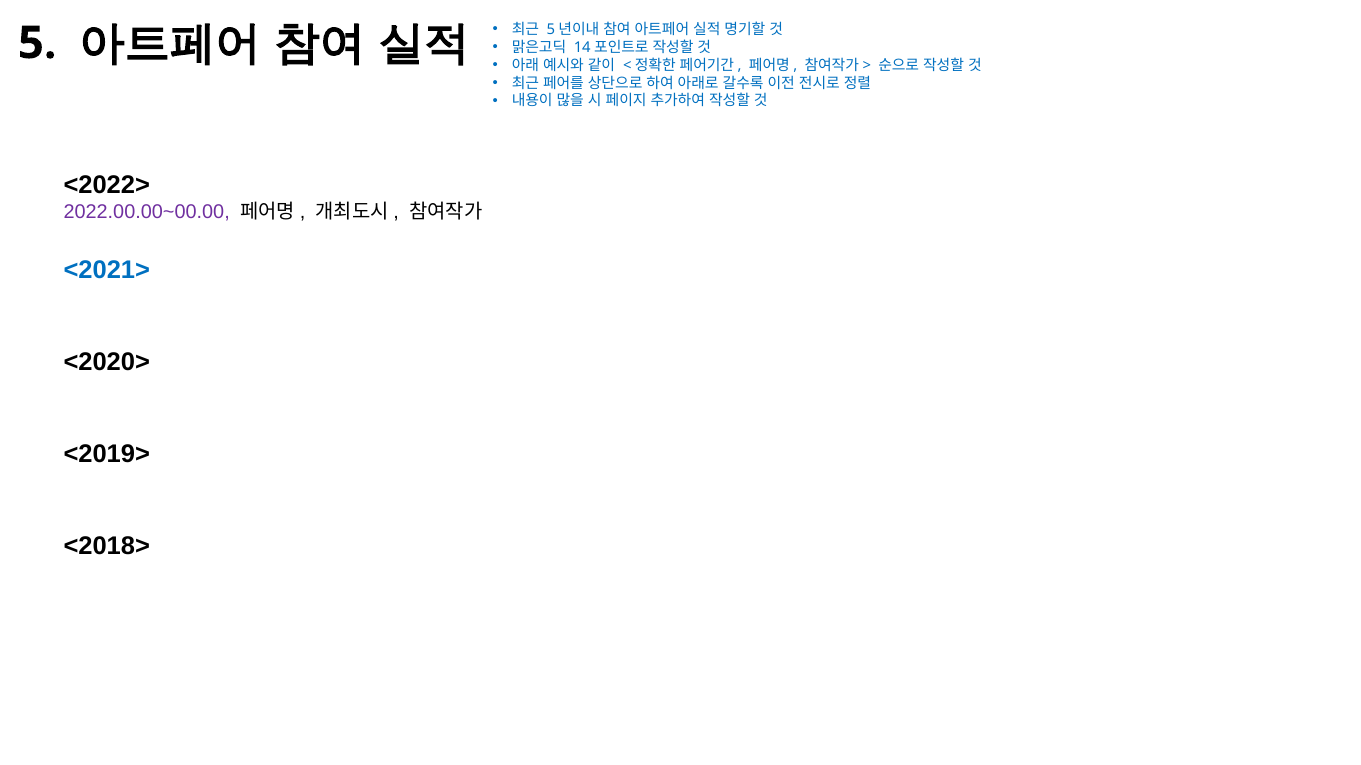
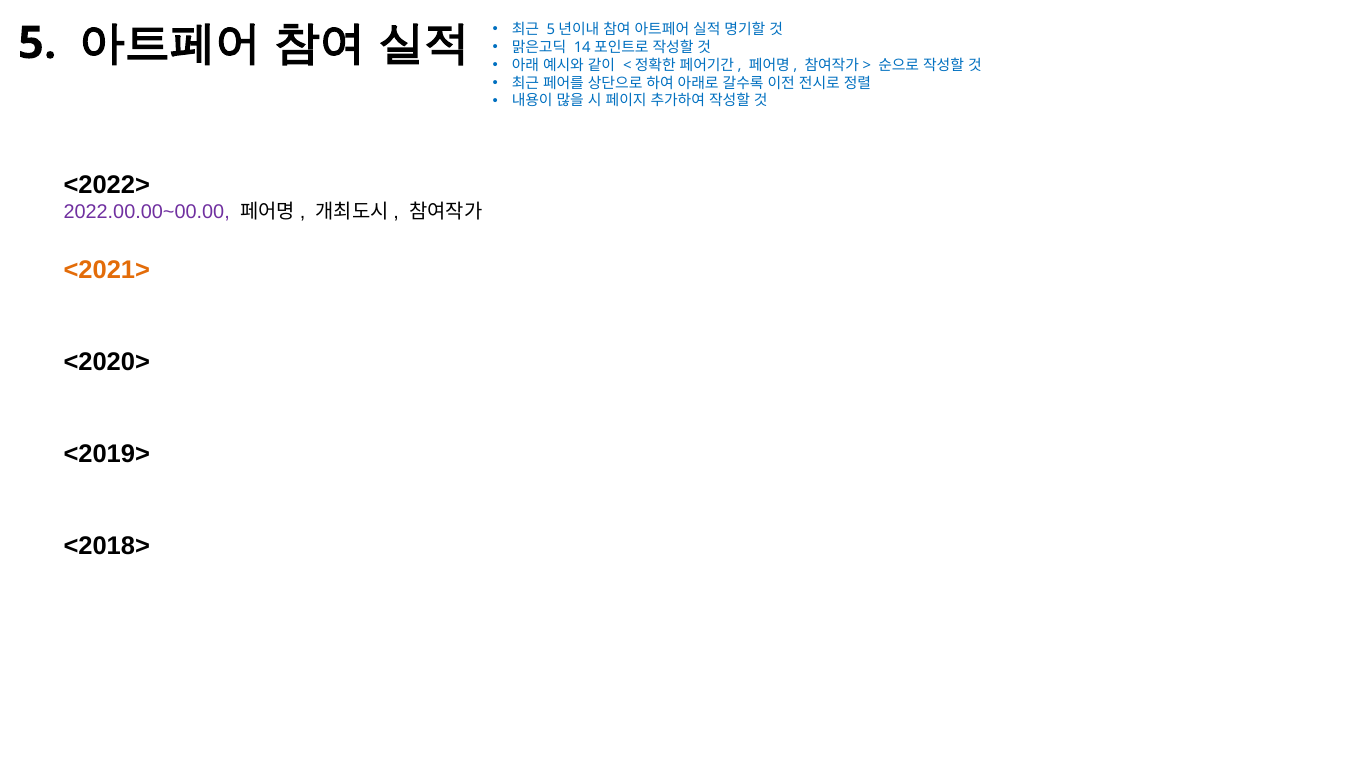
<2021> colour: blue -> orange
